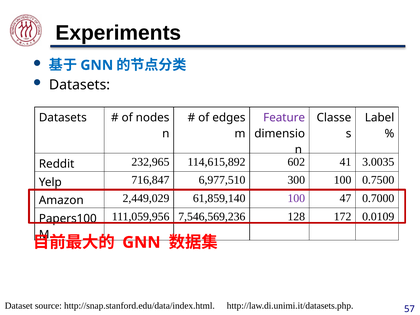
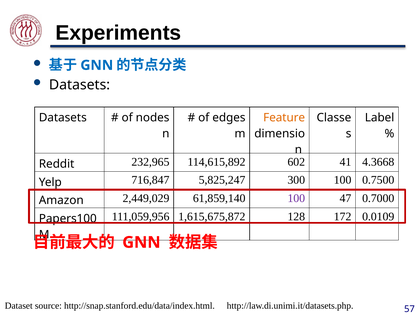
Feature colour: purple -> orange
3.0035: 3.0035 -> 4.3668
6,977,510: 6,977,510 -> 5,825,247
7,546,569,236: 7,546,569,236 -> 1,615,675,872
